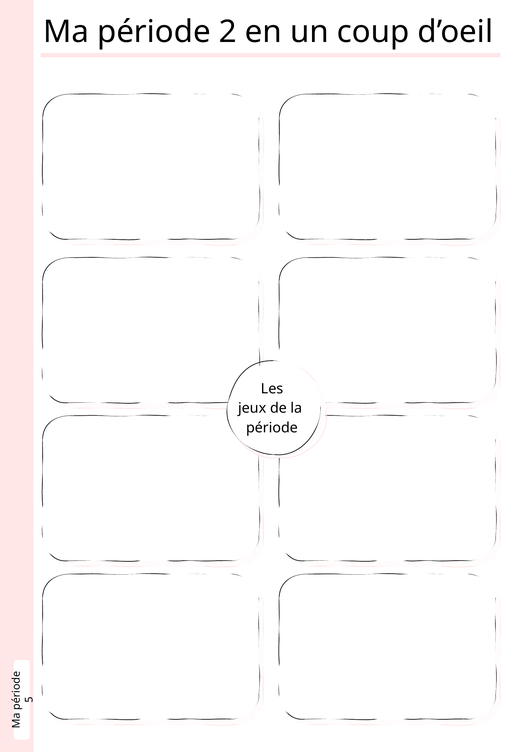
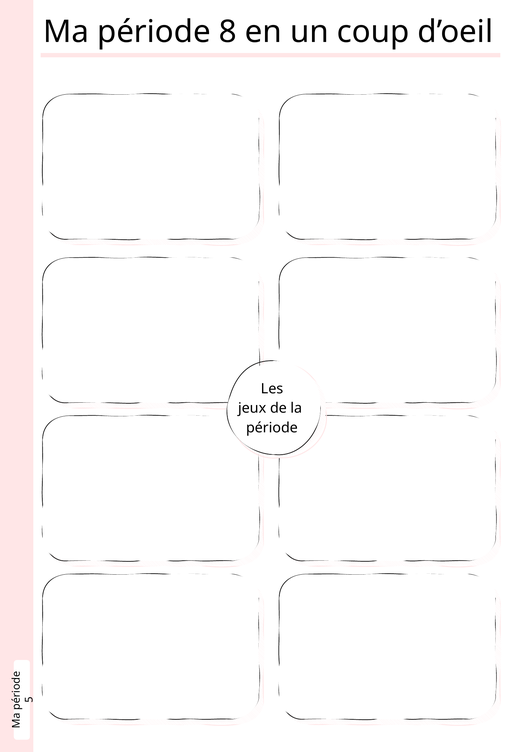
2: 2 -> 8
